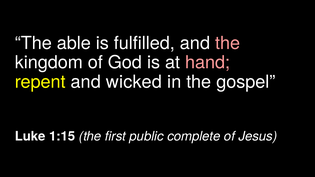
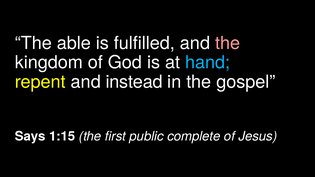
hand colour: pink -> light blue
wicked: wicked -> instead
Luke: Luke -> Says
